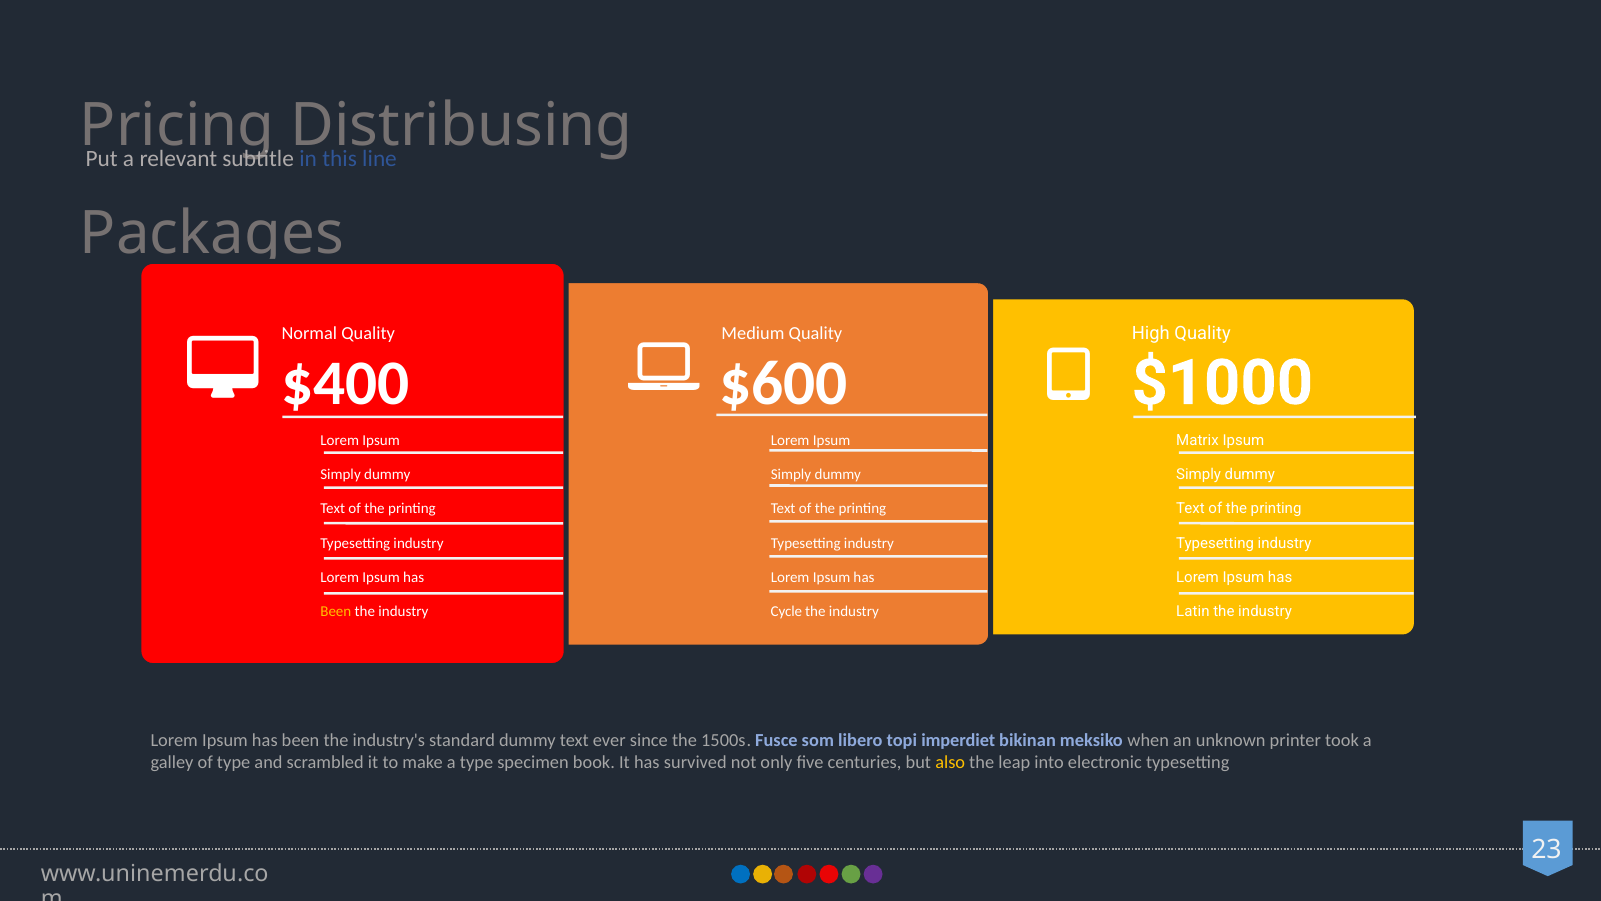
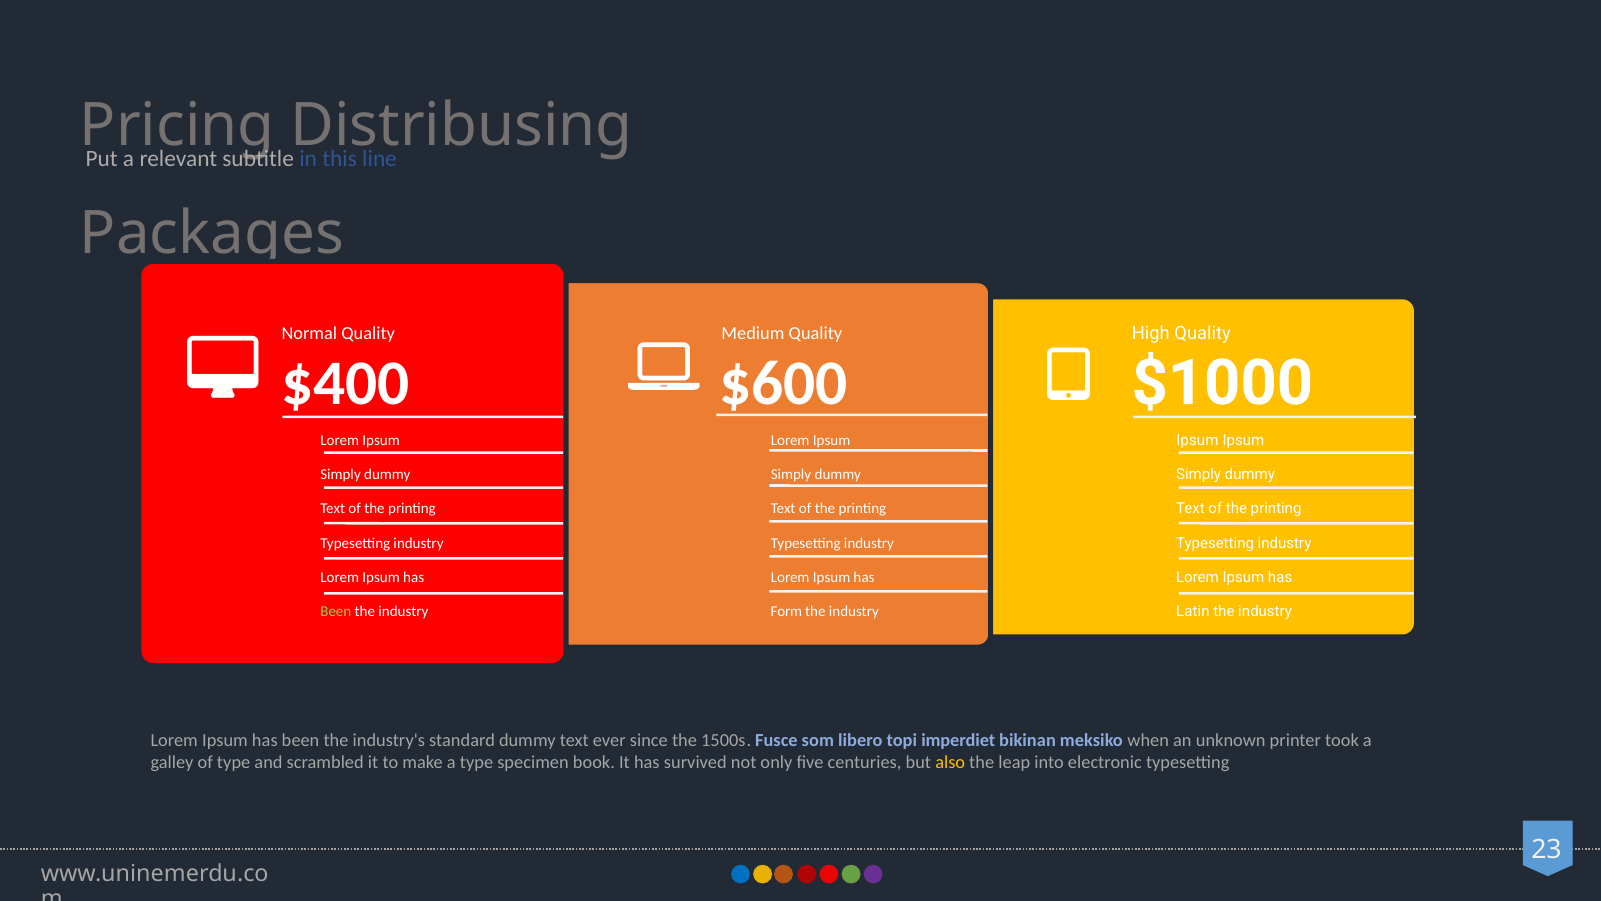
Matrix at (1197, 440): Matrix -> Ipsum
Been at (336, 611) colour: yellow -> light green
Cycle: Cycle -> Form
